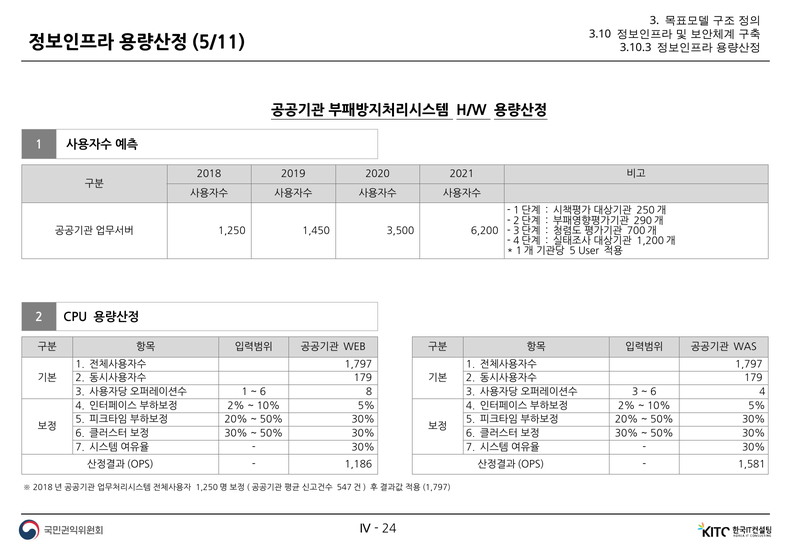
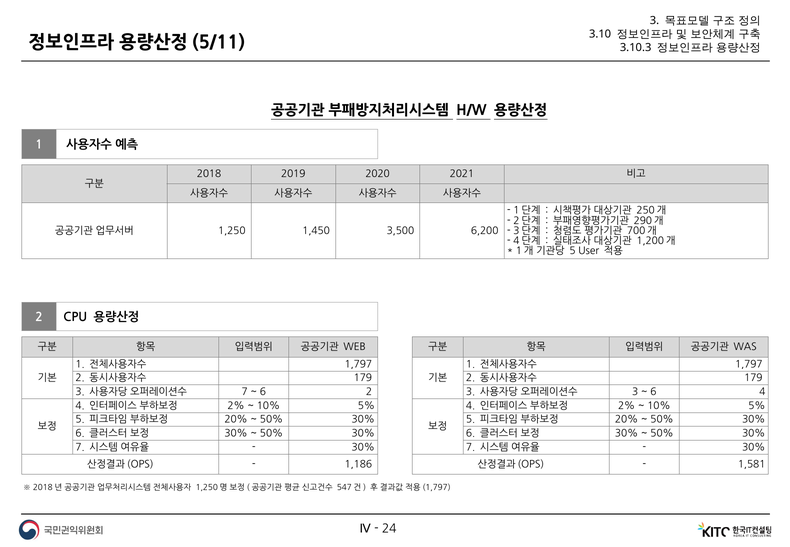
1 at (245, 392): 1 -> 7
6 8: 8 -> 2
